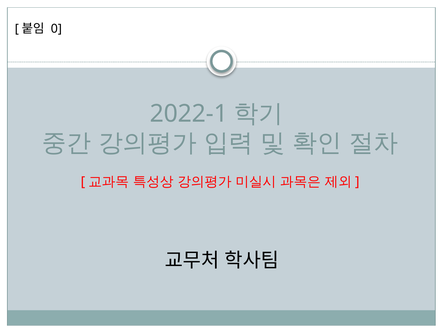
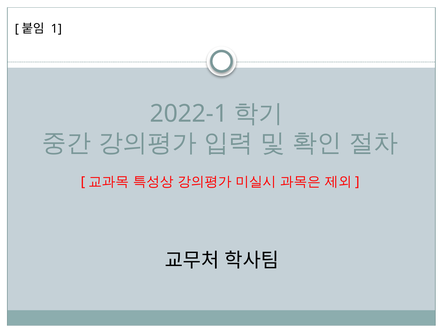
0: 0 -> 1
